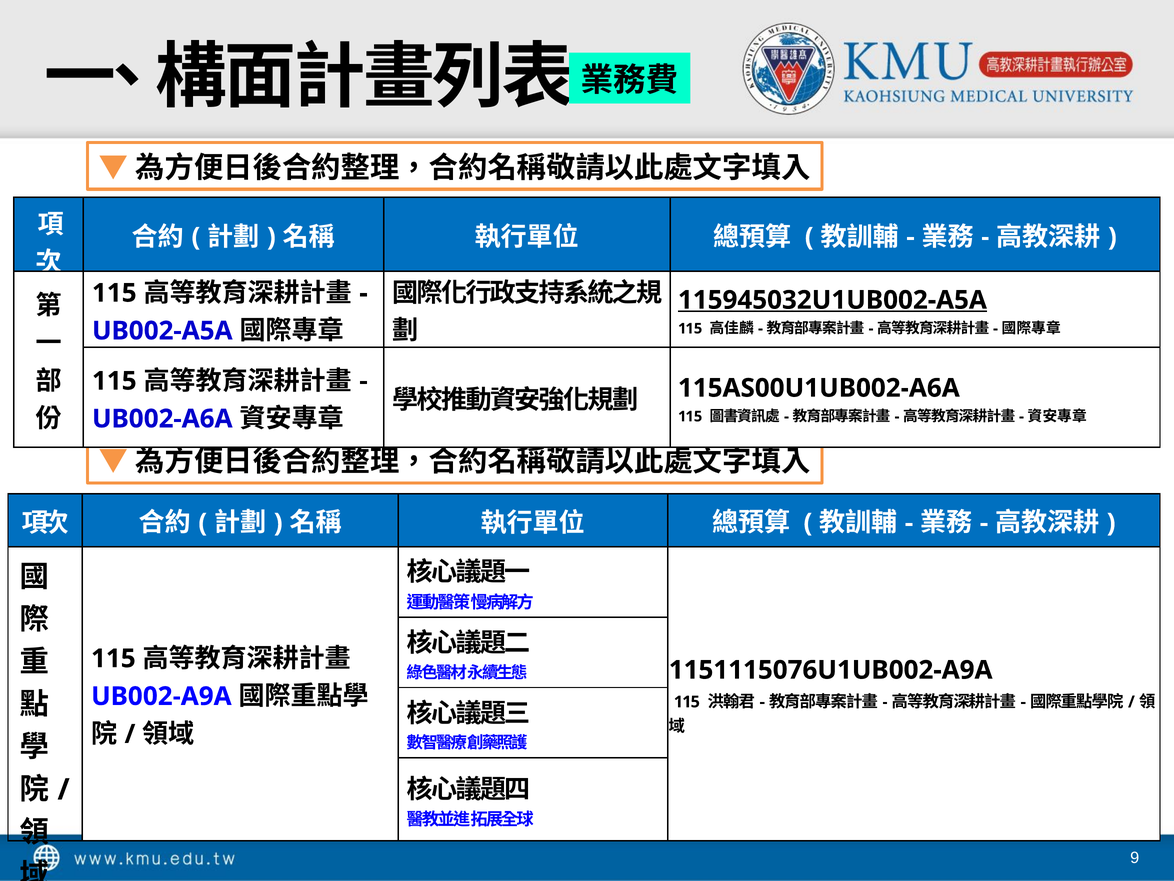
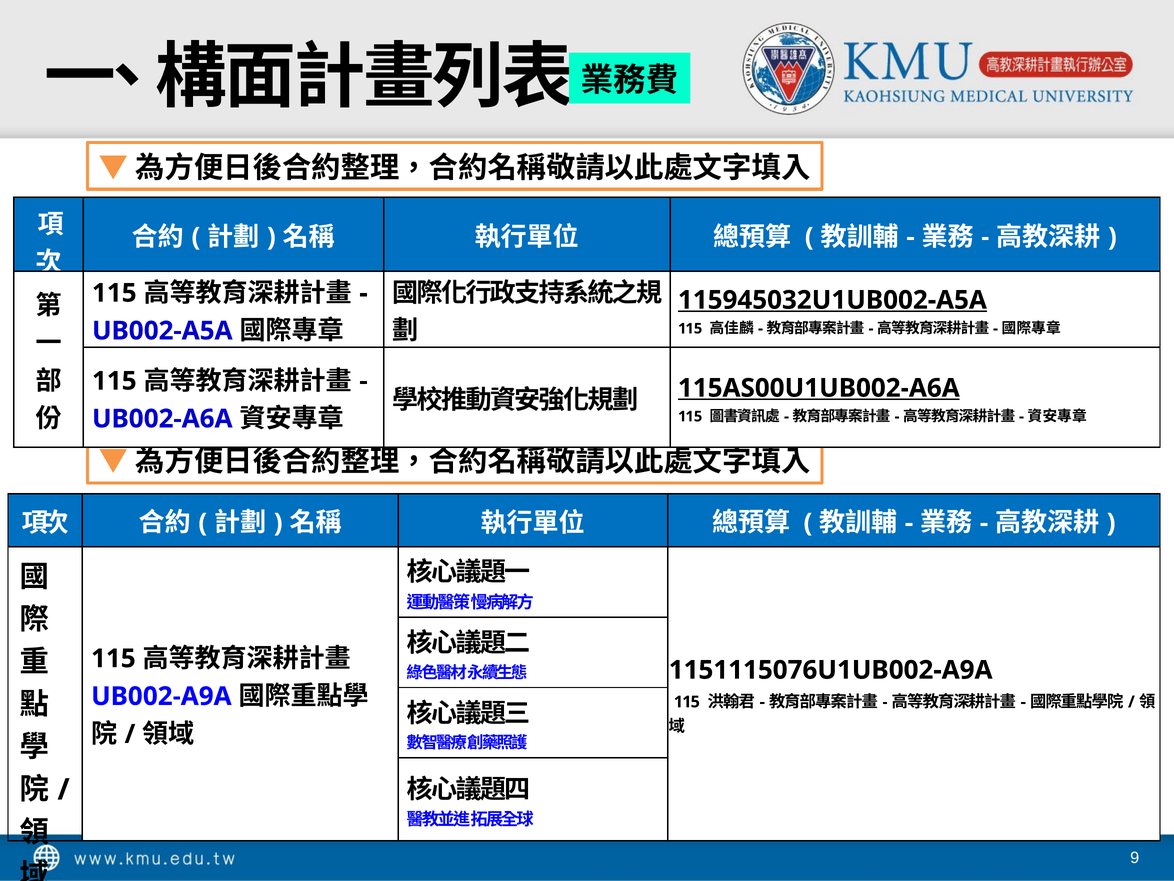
115AS00U1UB002-A6A underline: none -> present
